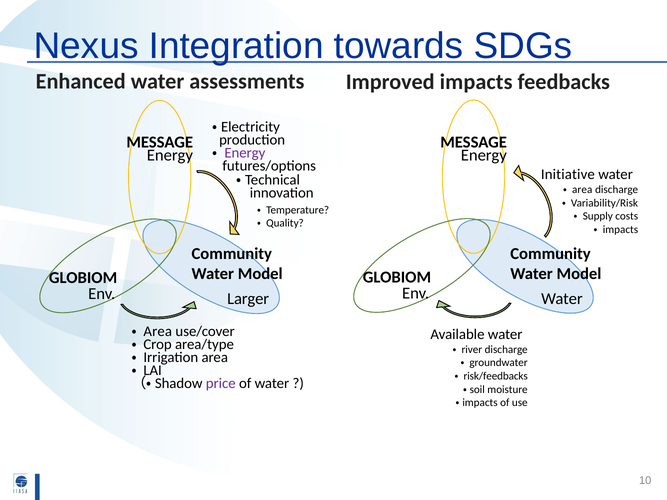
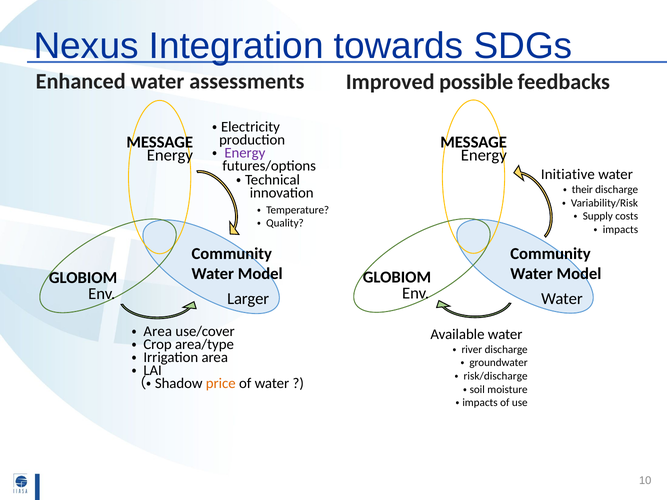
Improved impacts: impacts -> possible
area at (582, 190): area -> their
risk/feedbacks: risk/feedbacks -> risk/discharge
price colour: purple -> orange
